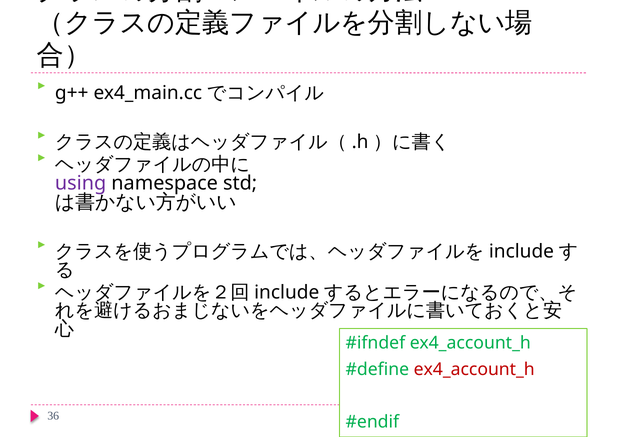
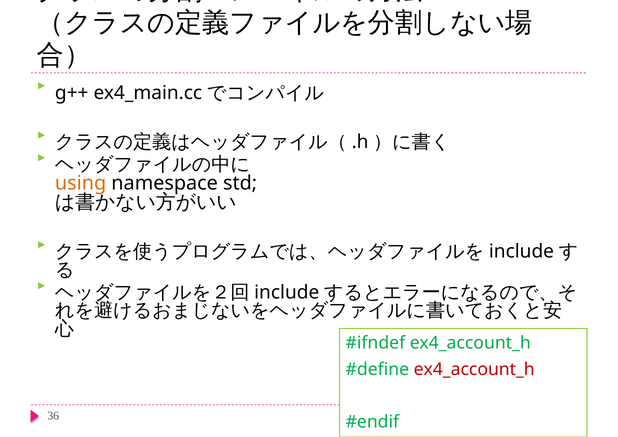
using colour: purple -> orange
